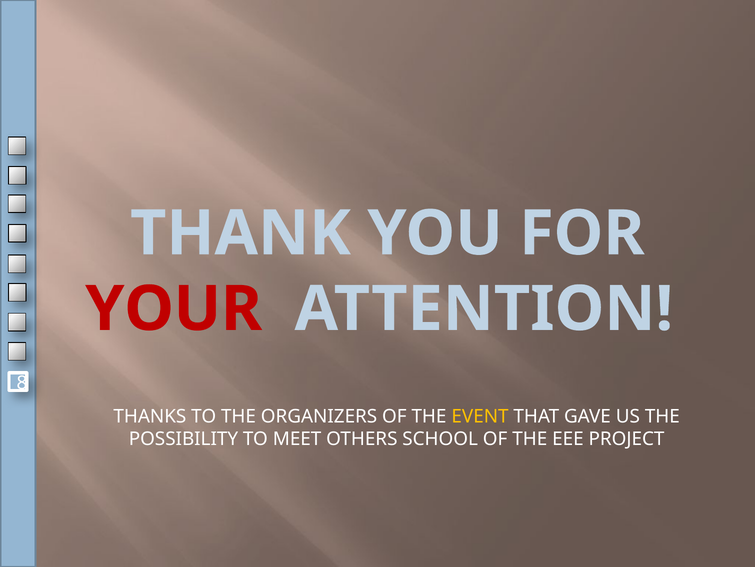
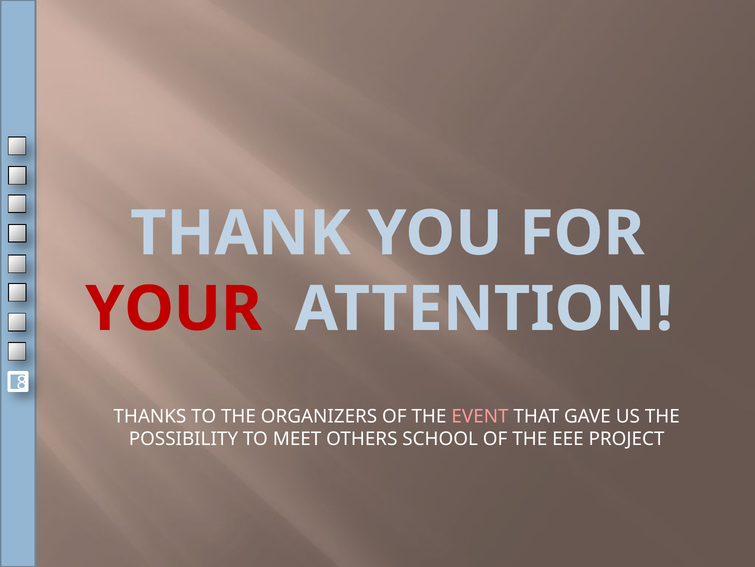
EVENT colour: yellow -> pink
